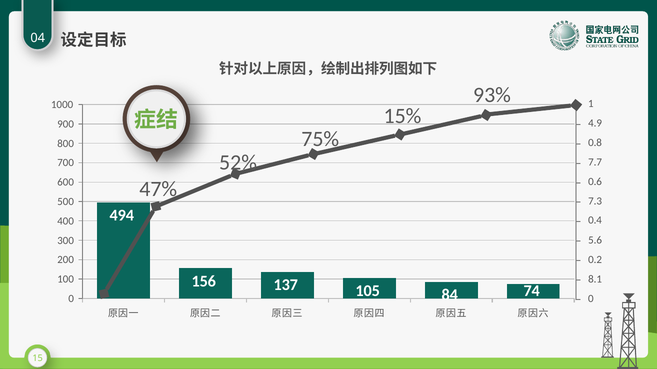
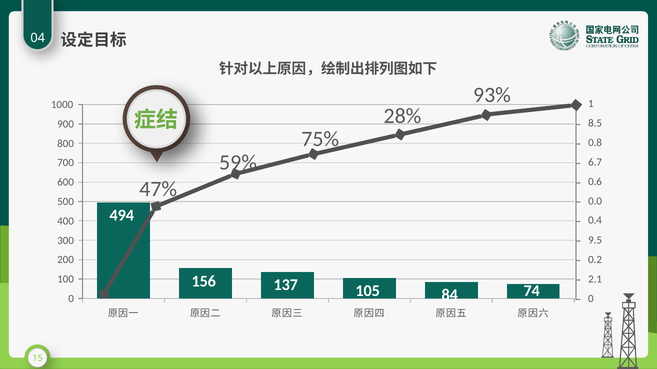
15%: 15% -> 28%
4.9: 4.9 -> 8.5
52%: 52% -> 59%
7.7: 7.7 -> 6.7
7.3: 7.3 -> 0.0
5.6: 5.6 -> 9.5
8.1: 8.1 -> 2.1
